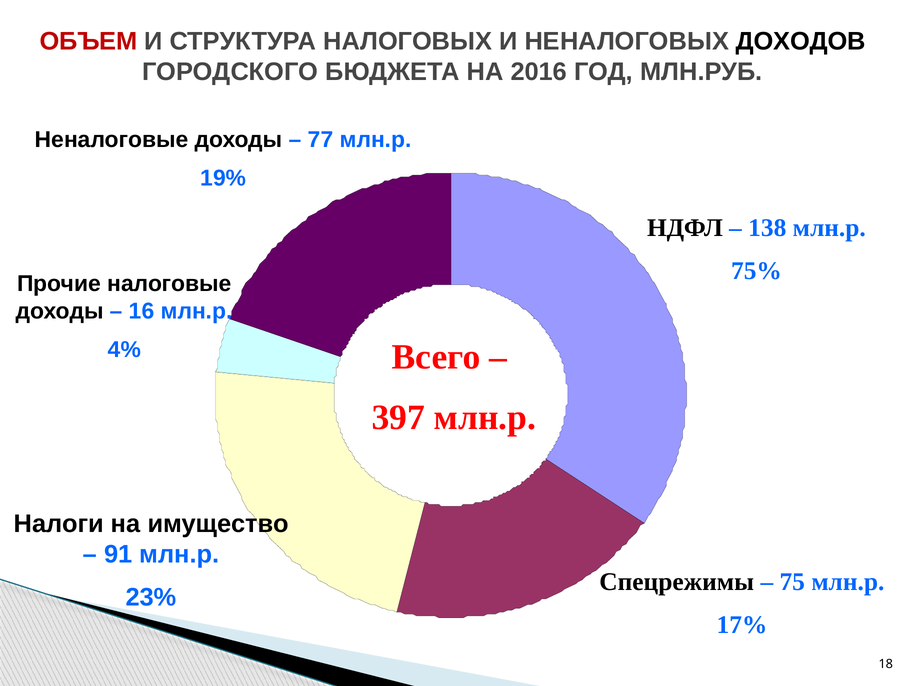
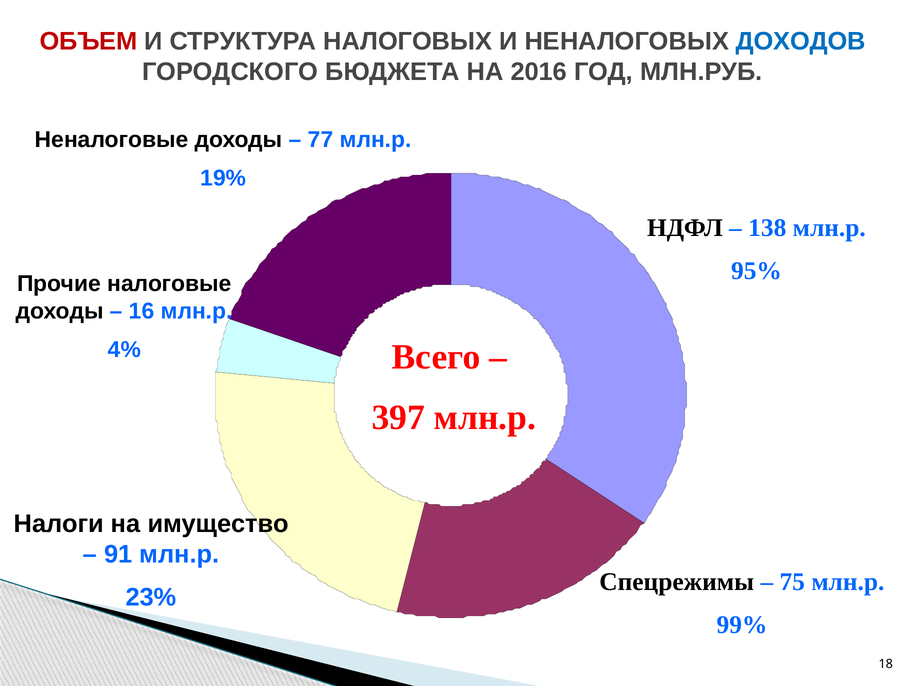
ДОХОДОВ colour: black -> blue
75%: 75% -> 95%
17%: 17% -> 99%
